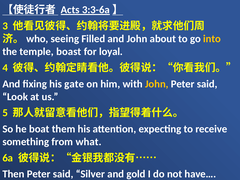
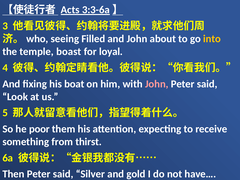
gate: gate -> boat
John at (157, 84) colour: yellow -> pink
boat: boat -> poor
what: what -> thirst
